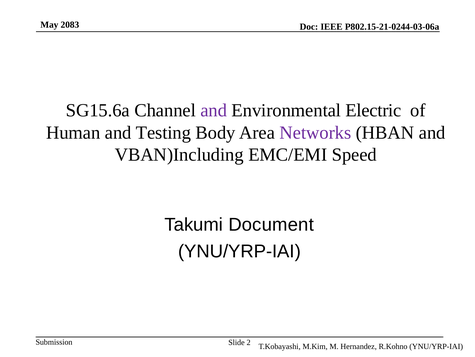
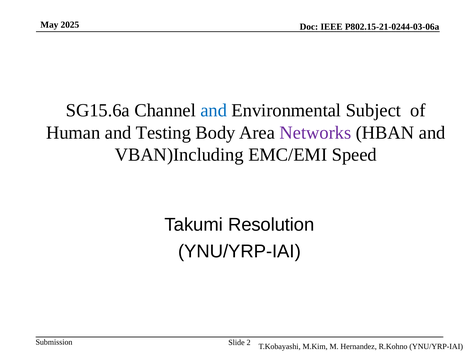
2083: 2083 -> 2025
and at (214, 110) colour: purple -> blue
Electric: Electric -> Subject
Document: Document -> Resolution
